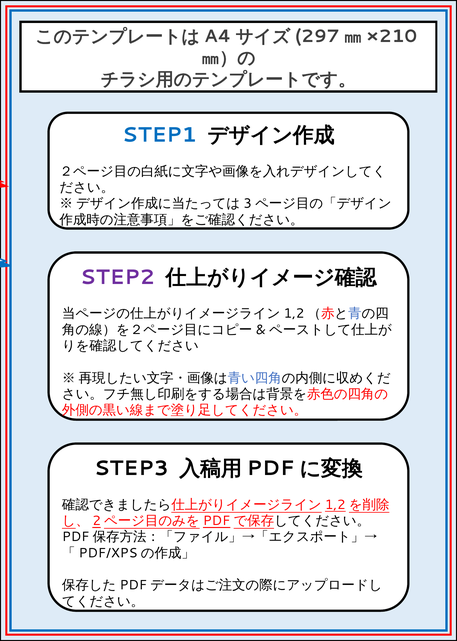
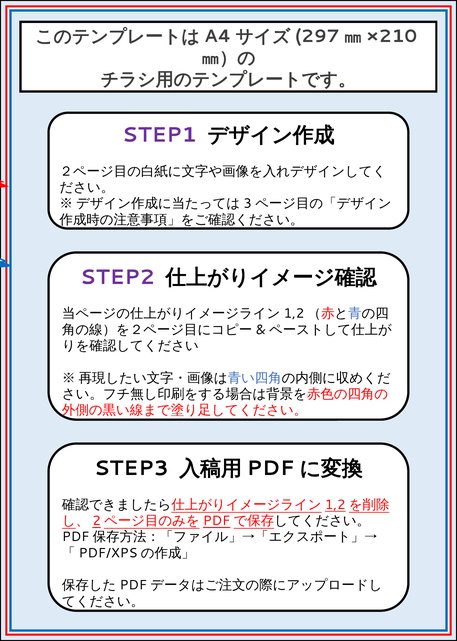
STEP1 colour: blue -> purple
